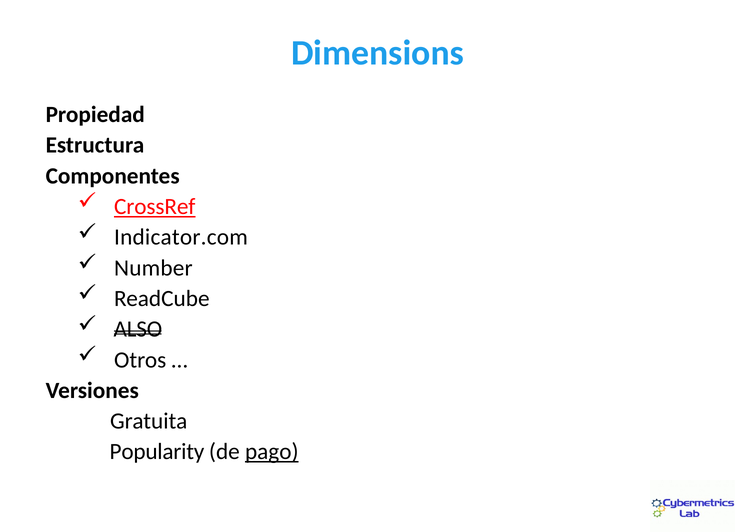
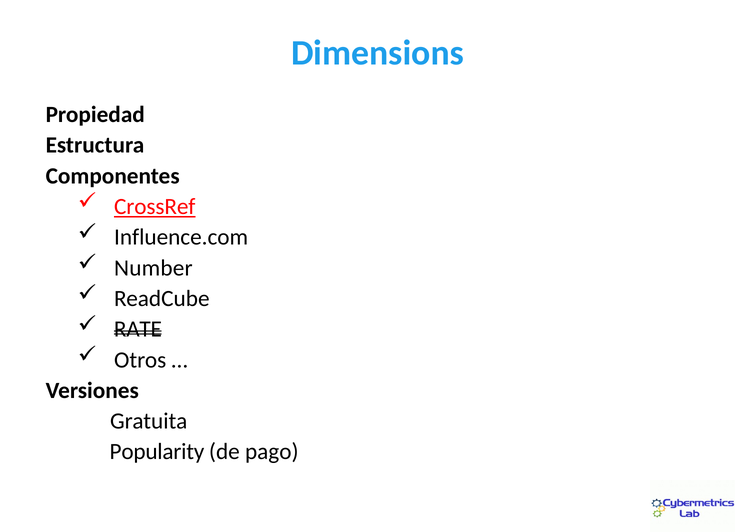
Indicator.com: Indicator.com -> Influence.com
ALSO: ALSO -> RATE
pago underline: present -> none
